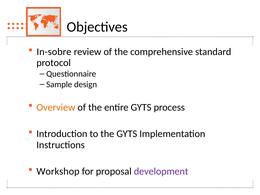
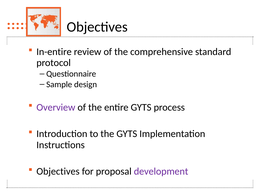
In-sobre: In-sobre -> In-entire
Overview colour: orange -> purple
Workshop at (58, 171): Workshop -> Objectives
